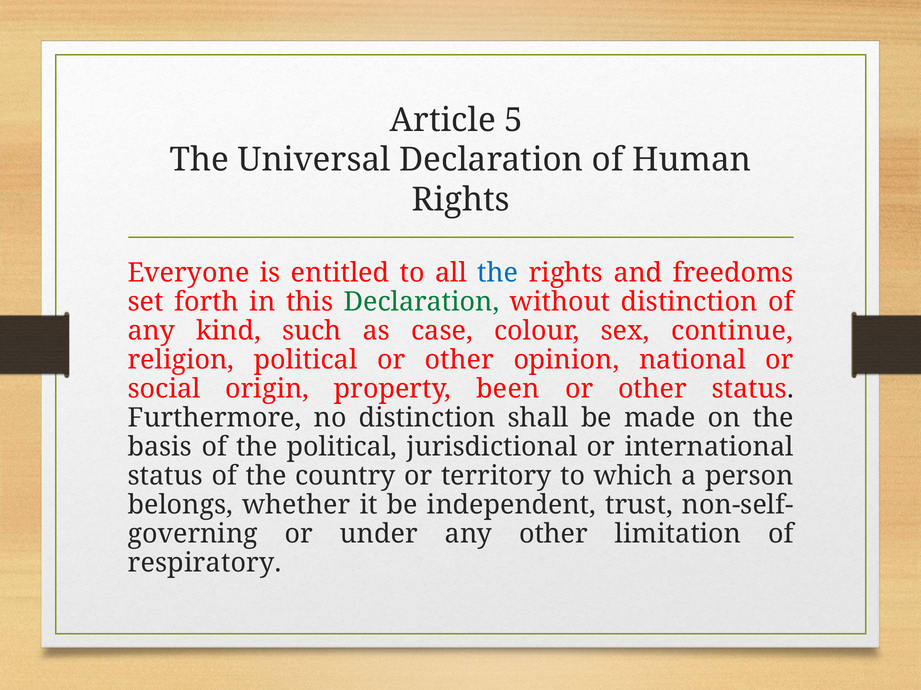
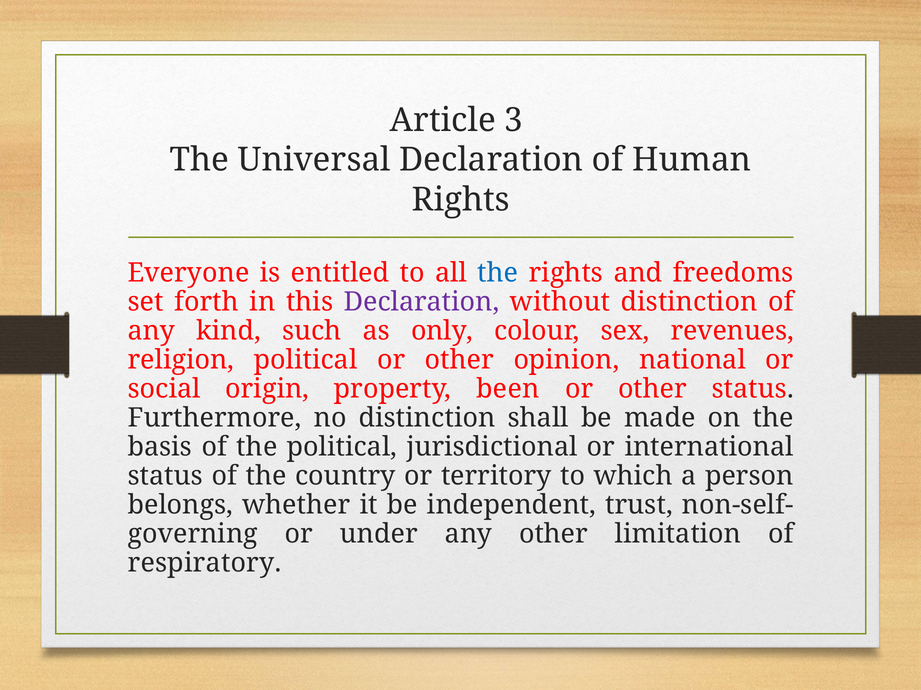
5: 5 -> 3
Declaration at (422, 302) colour: green -> purple
case: case -> only
continue: continue -> revenues
